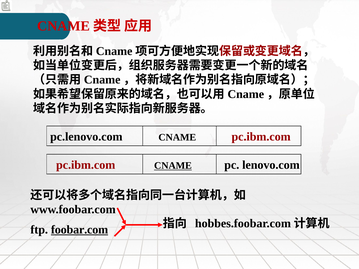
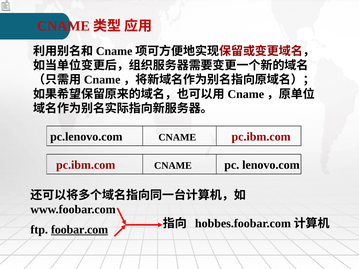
CNAME at (173, 166) underline: present -> none
